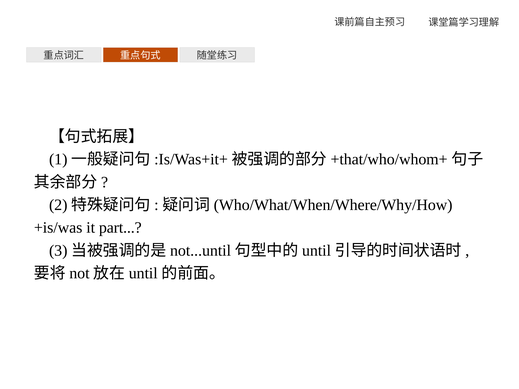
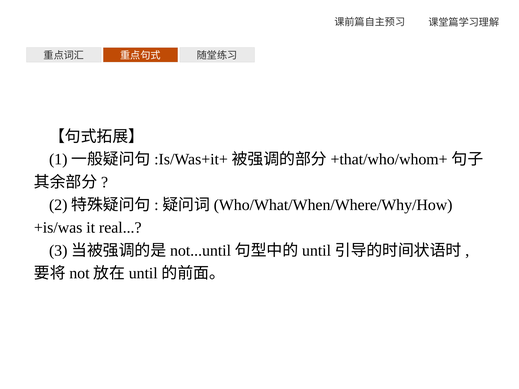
part: part -> real
